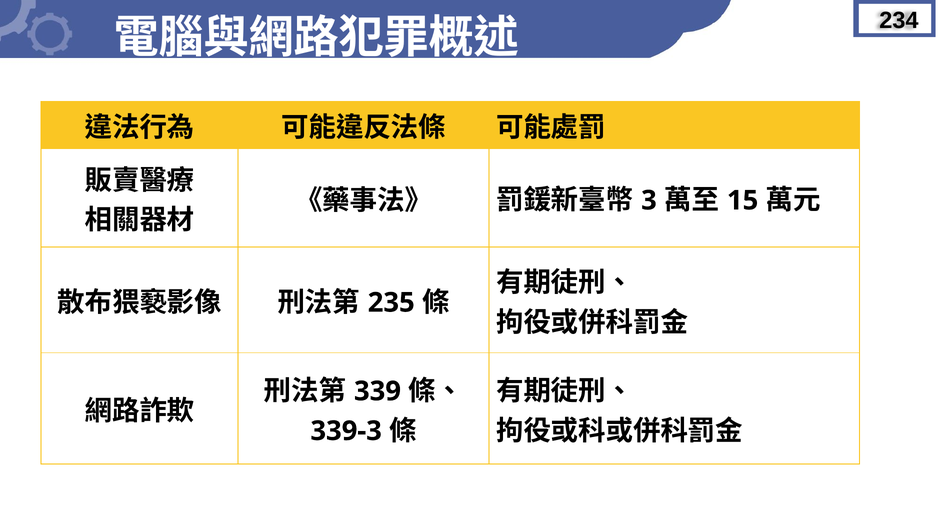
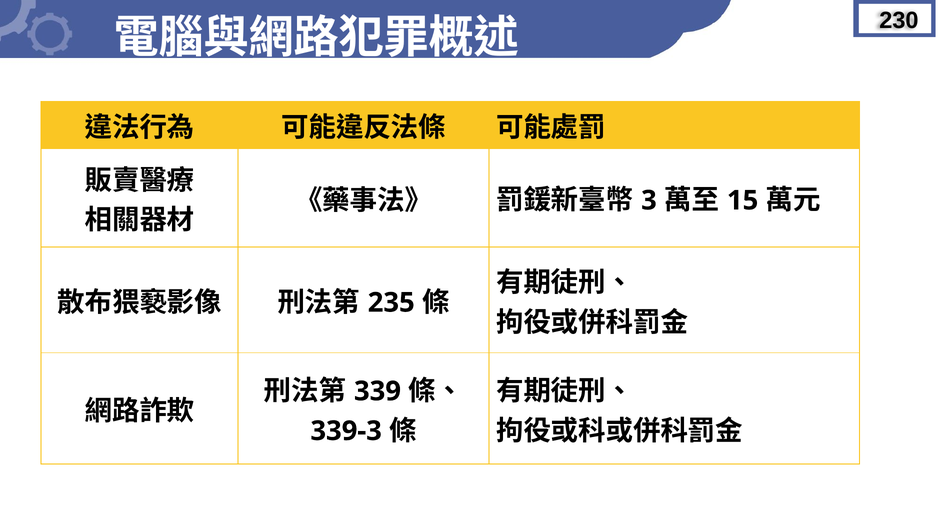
234: 234 -> 230
